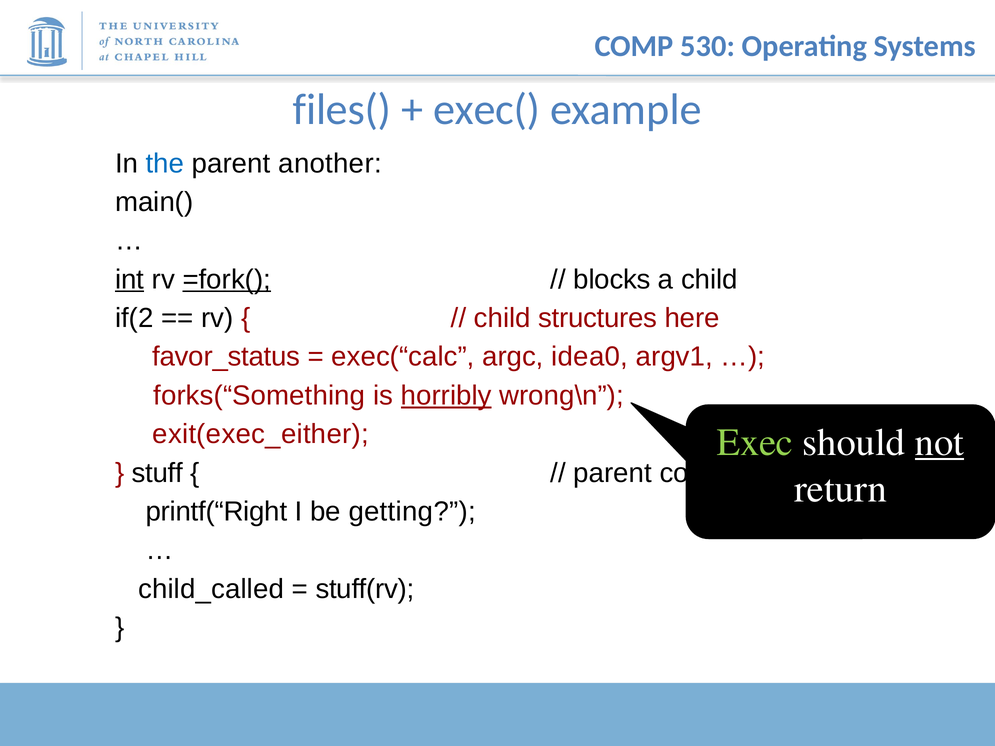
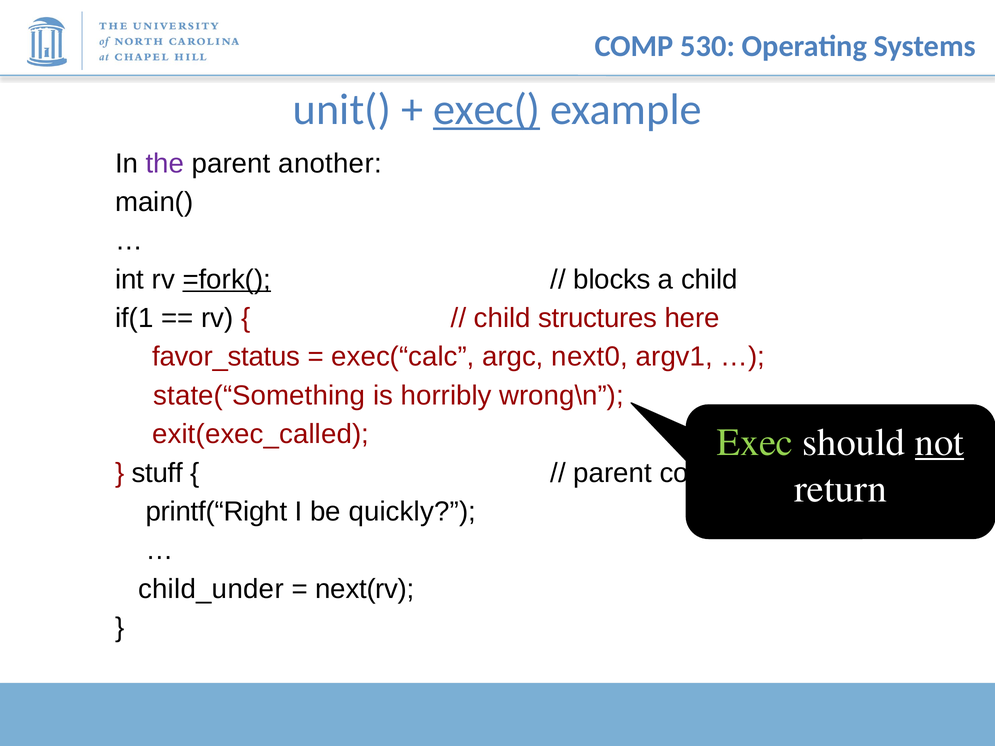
files(: files( -> unit(
exec( underline: none -> present
the colour: blue -> purple
int underline: present -> none
if(2: if(2 -> if(1
idea0: idea0 -> next0
forks(“Something: forks(“Something -> state(“Something
horribly underline: present -> none
exit(exec_either: exit(exec_either -> exit(exec_called
getting: getting -> quickly
child_called: child_called -> child_under
stuff(rv: stuff(rv -> next(rv
